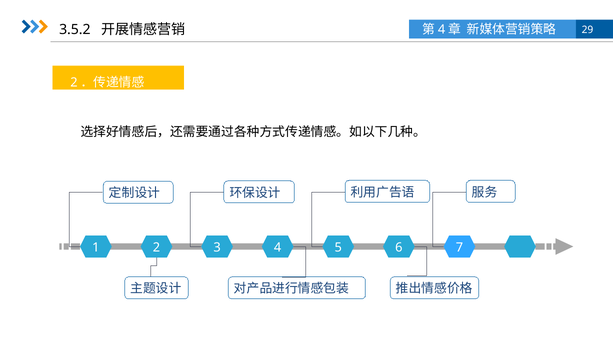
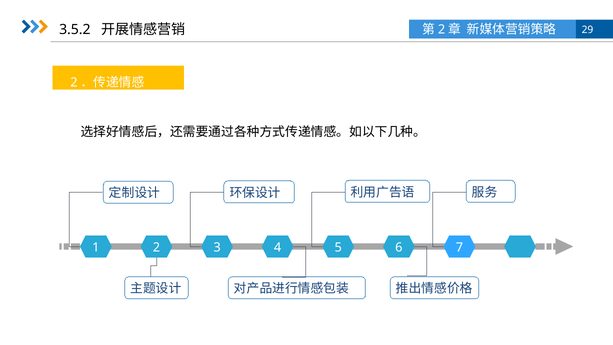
4 at (442, 30): 4 -> 2
